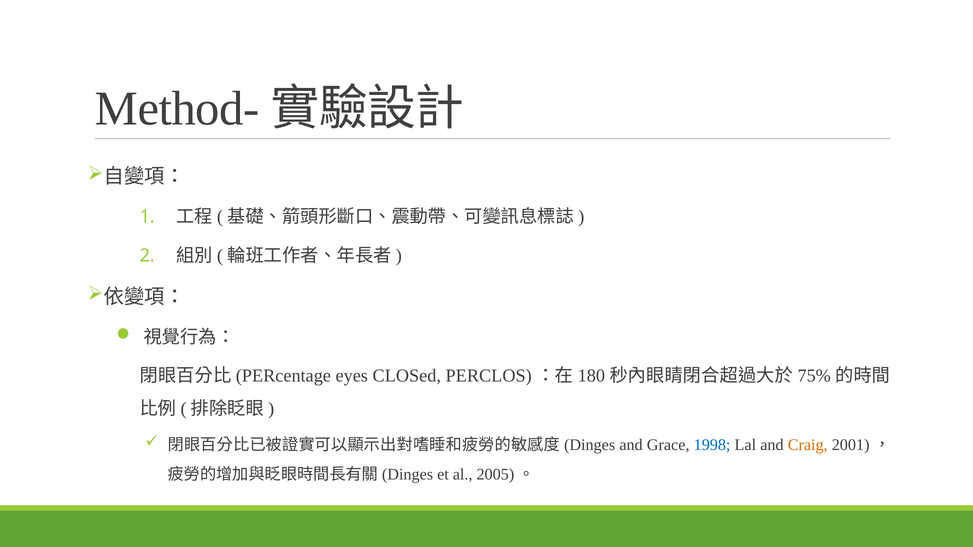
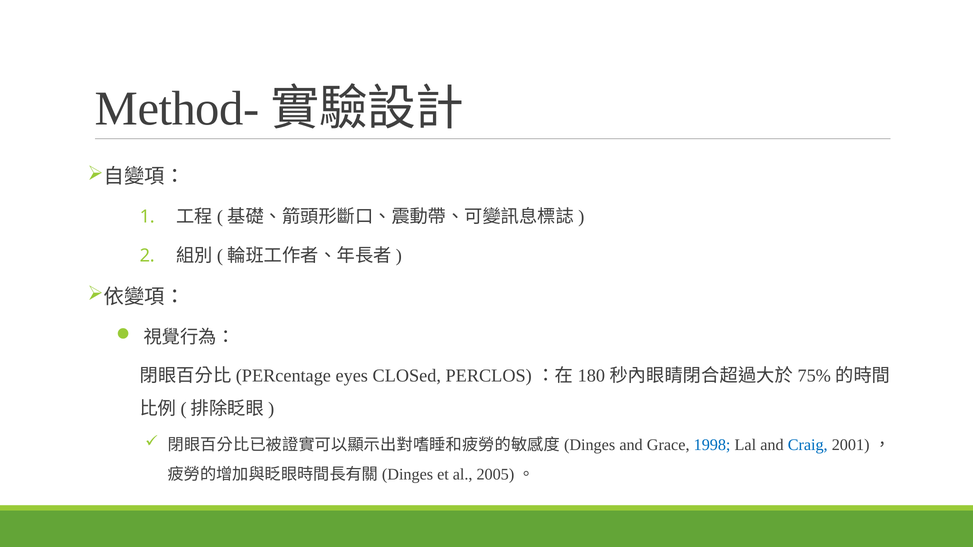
Craig colour: orange -> blue
